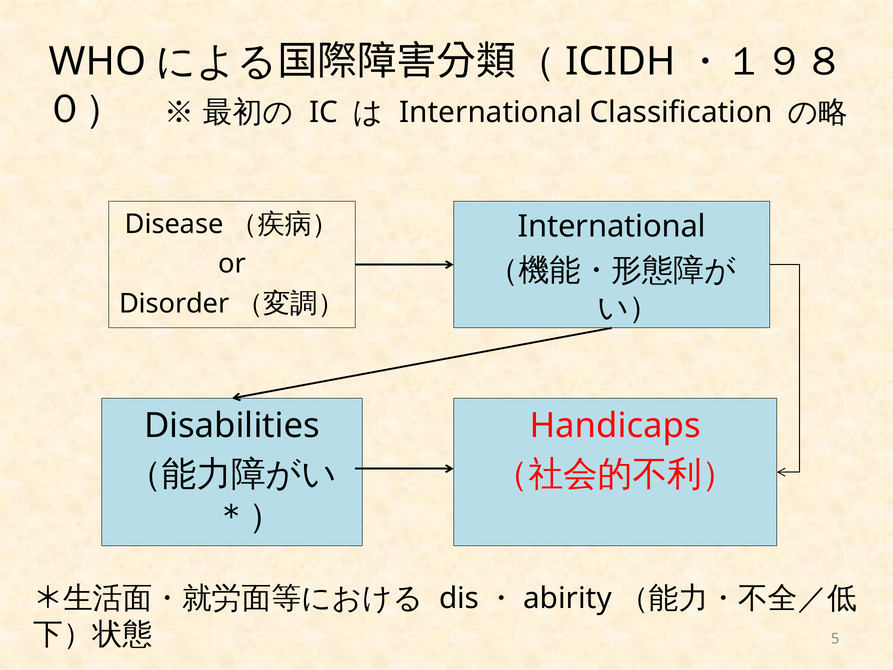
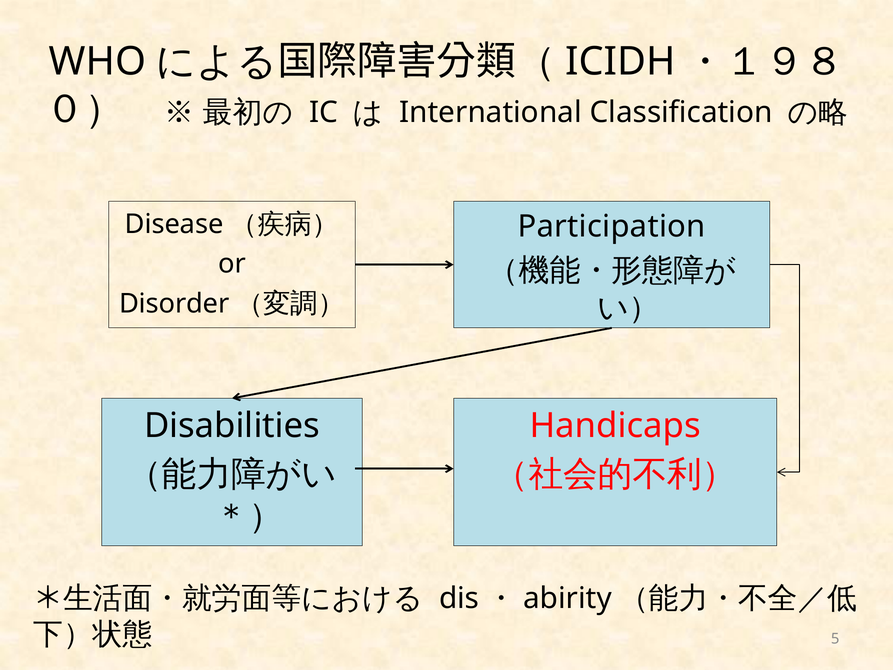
International at (612, 226): International -> Participation
